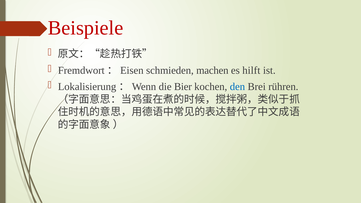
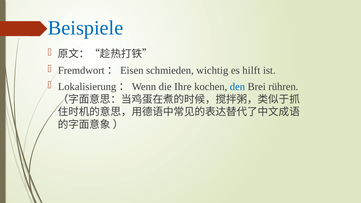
Beispiele colour: red -> blue
machen: machen -> wichtig
Bier: Bier -> Ihre
